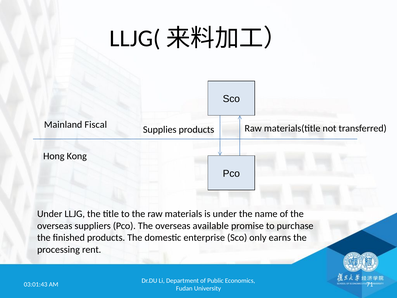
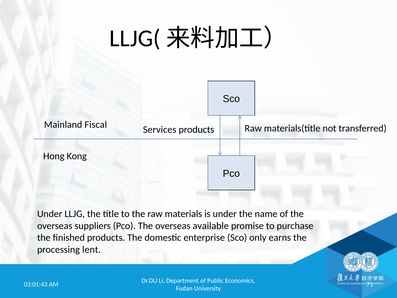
Supplies: Supplies -> Services
rent: rent -> lent
